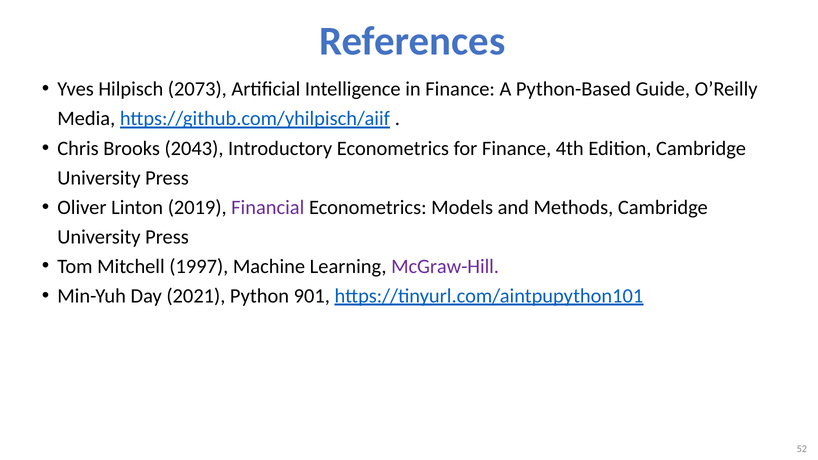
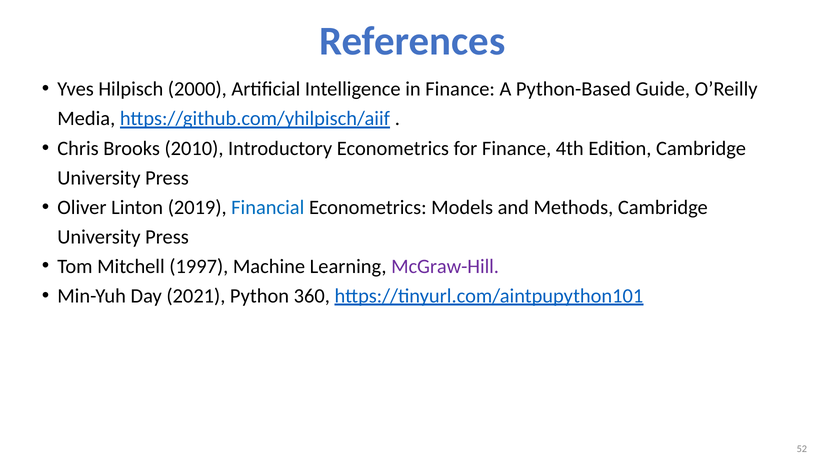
2073: 2073 -> 2000
2043: 2043 -> 2010
Financial colour: purple -> blue
901: 901 -> 360
